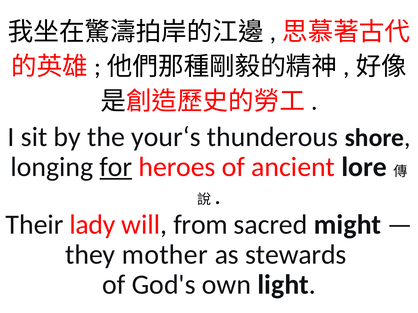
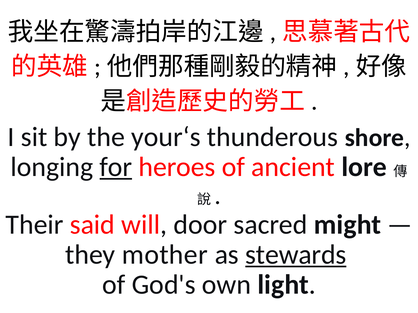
lady: lady -> said
from: from -> door
stewards underline: none -> present
